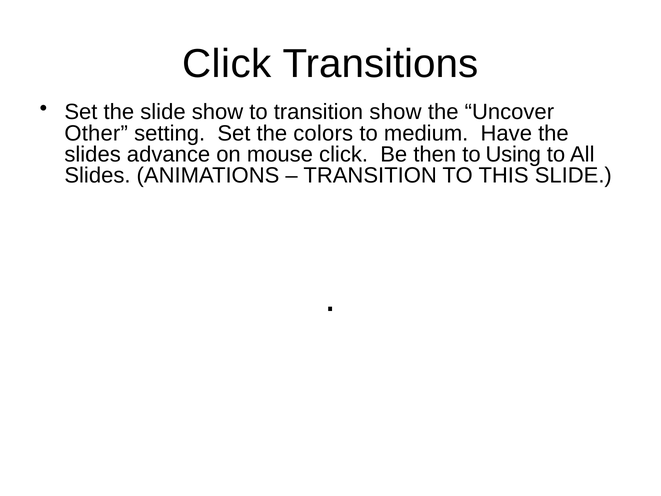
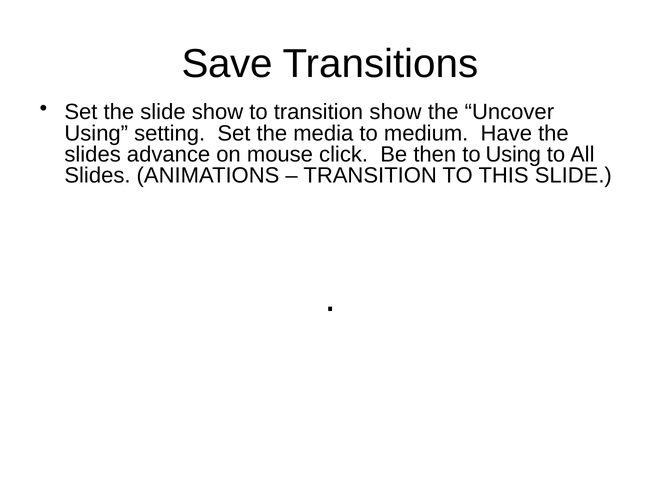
Click at (227, 64): Click -> Save
Other at (96, 133): Other -> Using
colors: colors -> media
